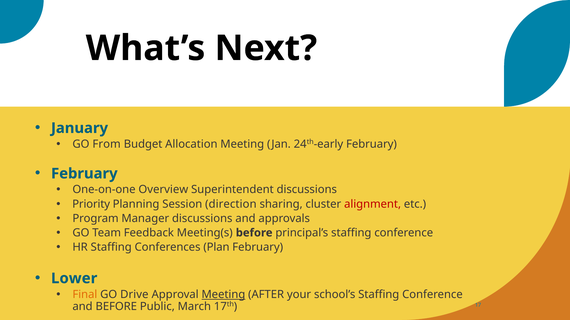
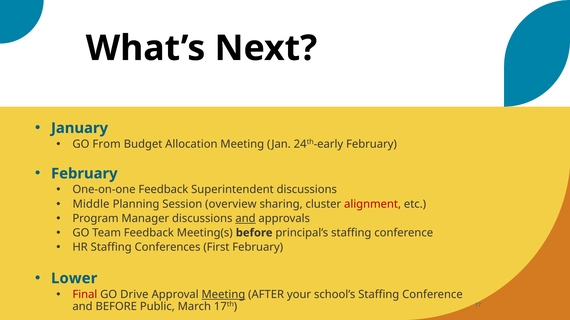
One-on-one Overview: Overview -> Feedback
Priority: Priority -> Middle
direction: direction -> overview
and at (245, 219) underline: none -> present
Plan: Plan -> First
Final colour: orange -> red
